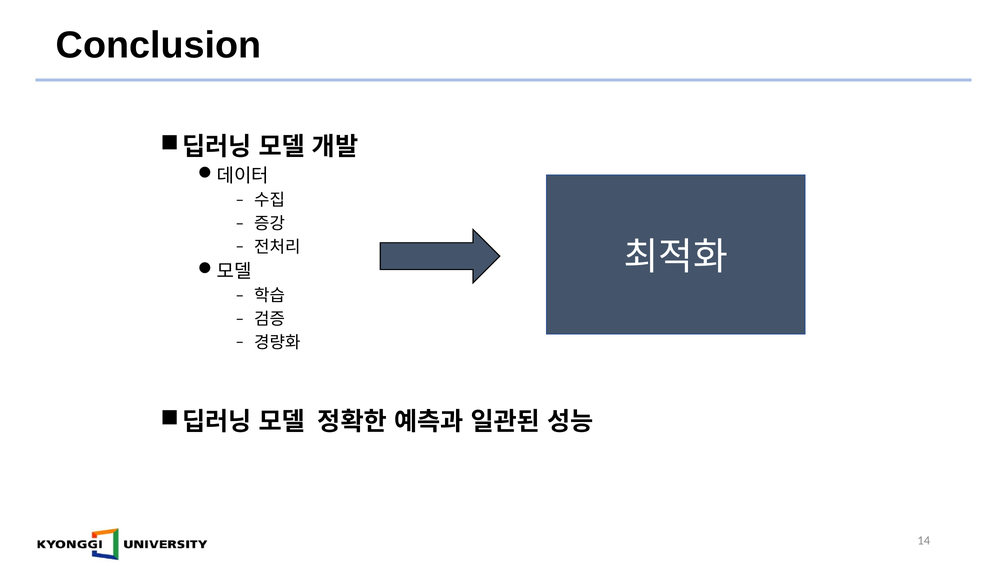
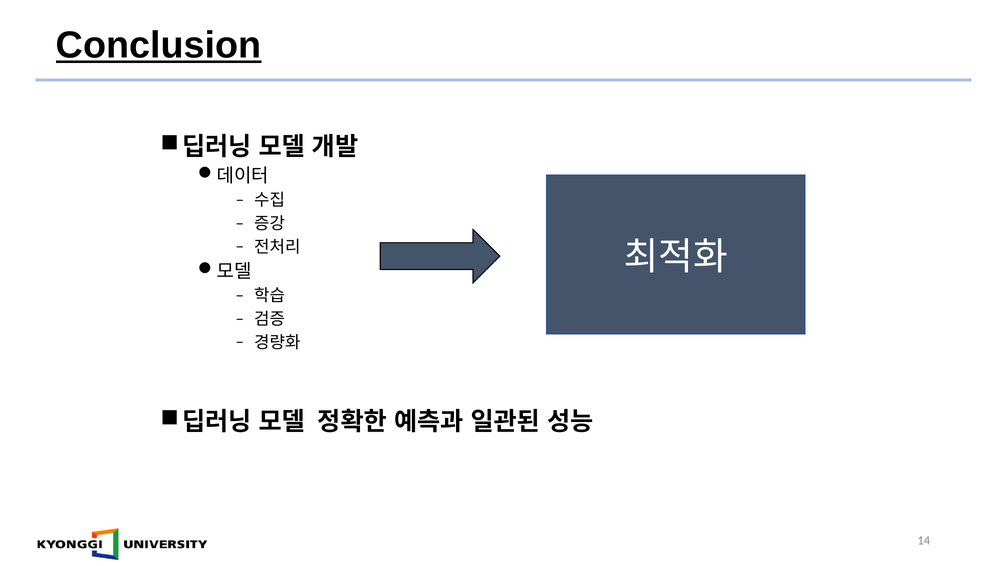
Conclusion underline: none -> present
